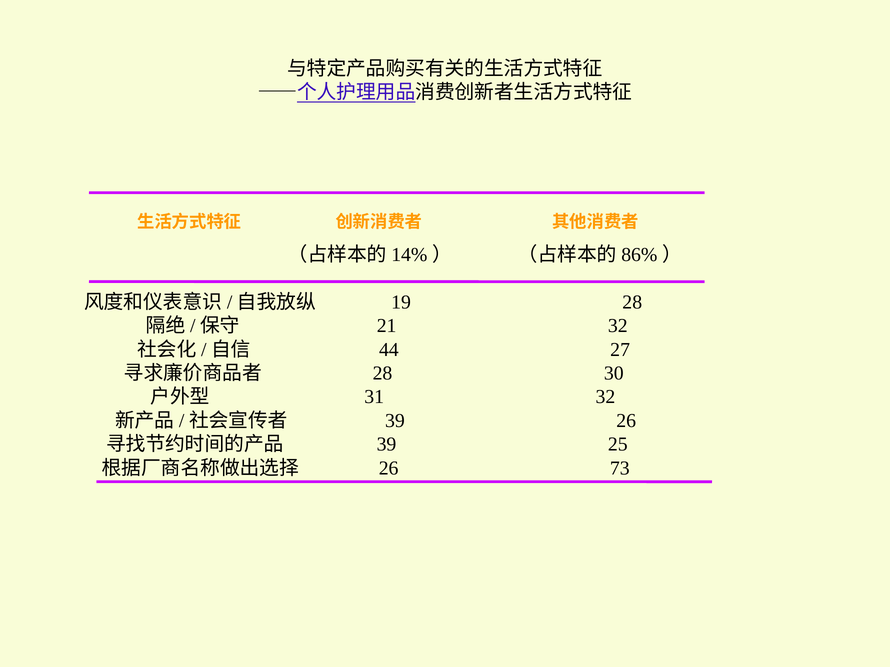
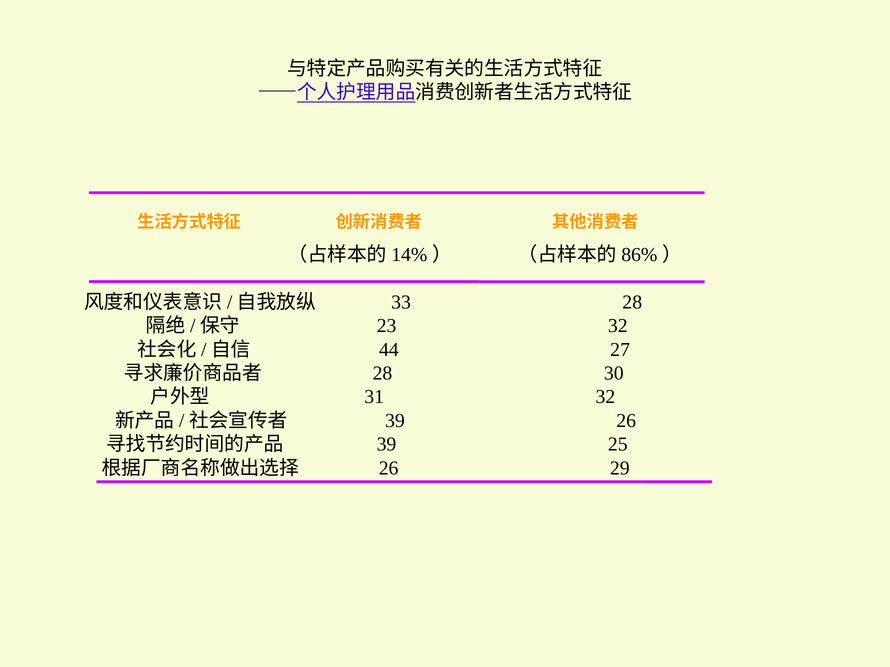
19: 19 -> 33
21: 21 -> 23
73: 73 -> 29
